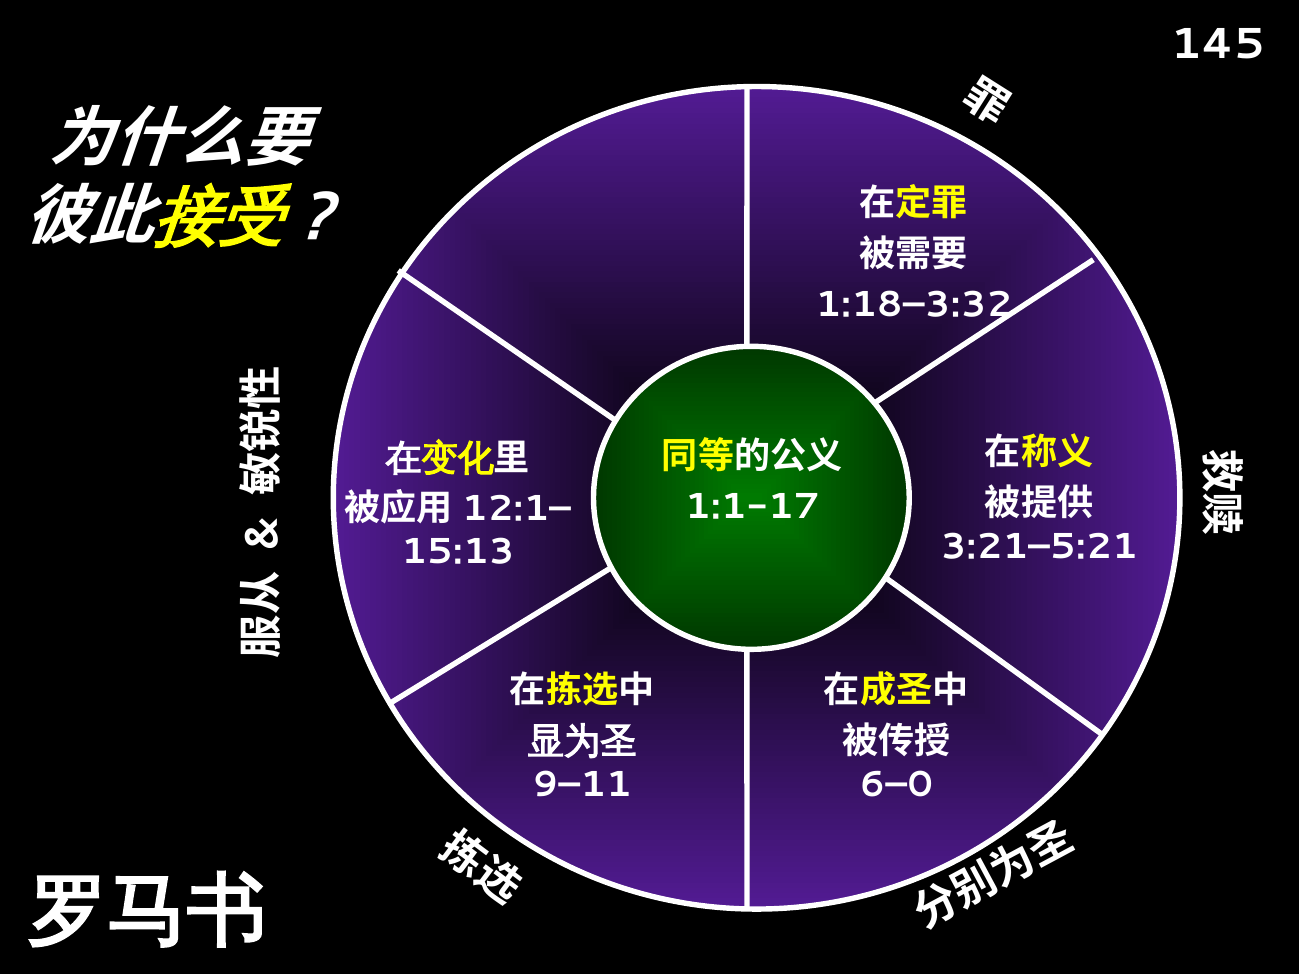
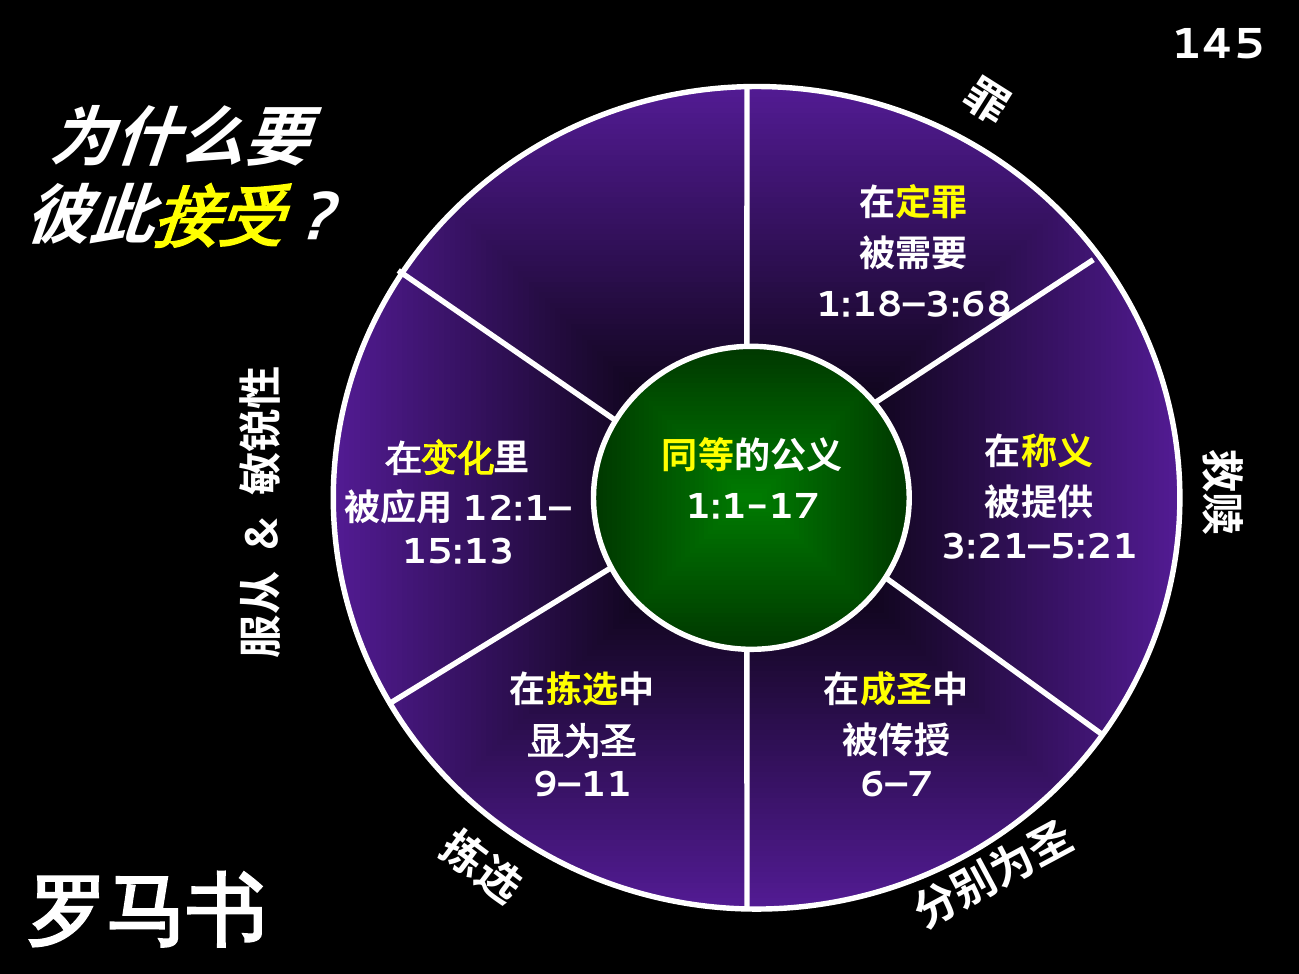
1:18–3:32: 1:18–3:32 -> 1:18–3:68
6–0: 6–0 -> 6–7
